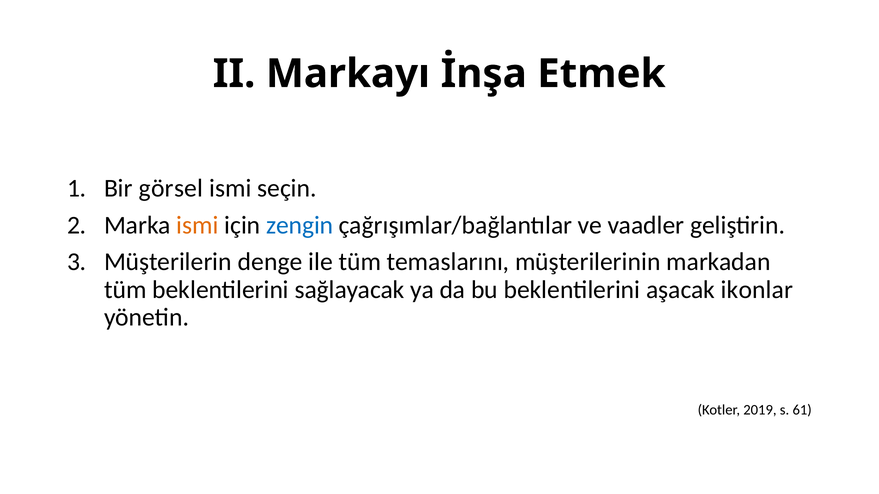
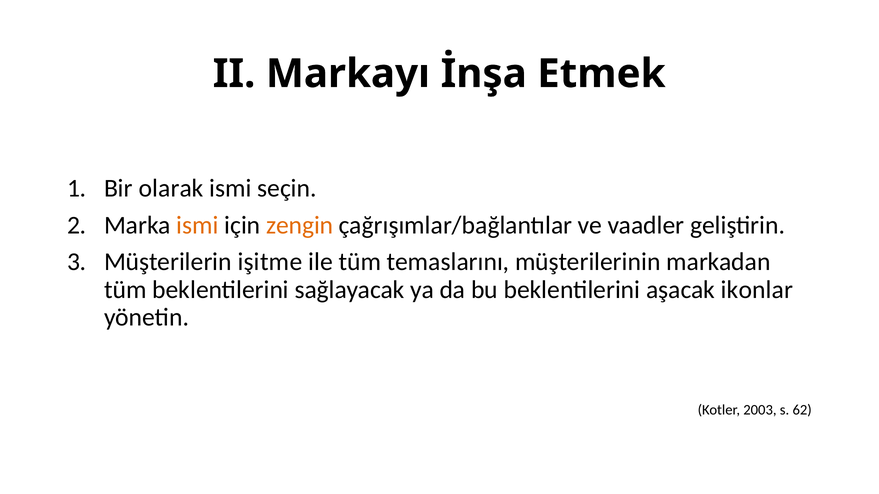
görsel: görsel -> olarak
zengin colour: blue -> orange
denge: denge -> işitme
2019: 2019 -> 2003
61: 61 -> 62
